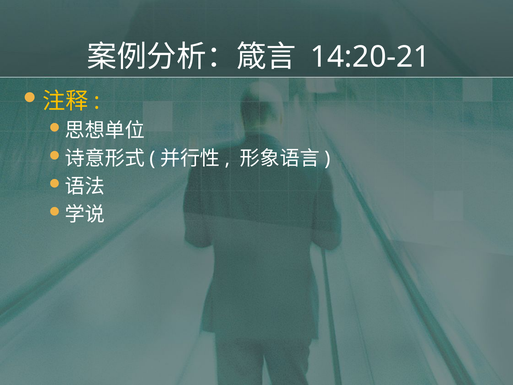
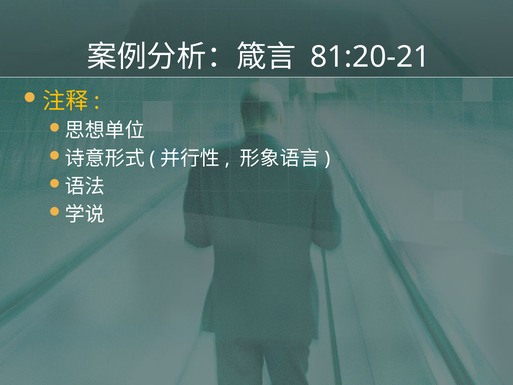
14:20-21: 14:20-21 -> 81:20-21
